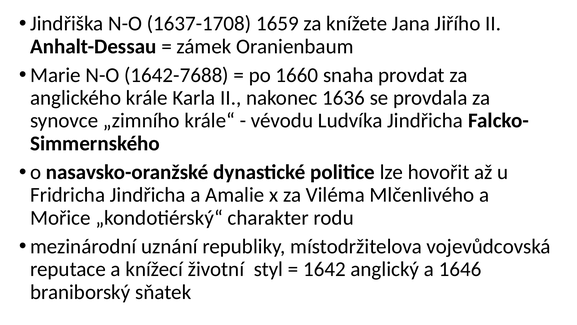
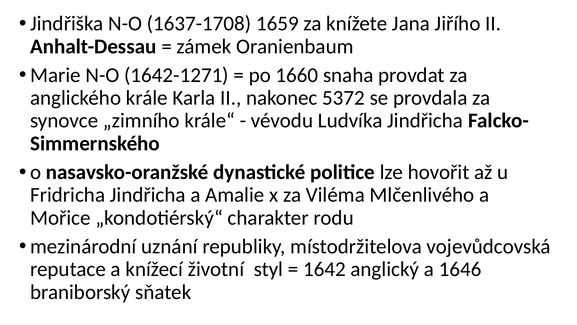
1642-7688: 1642-7688 -> 1642-1271
1636: 1636 -> 5372
